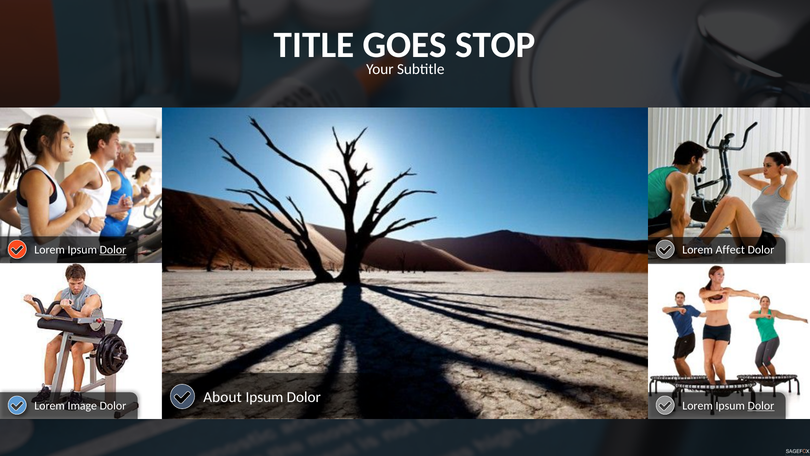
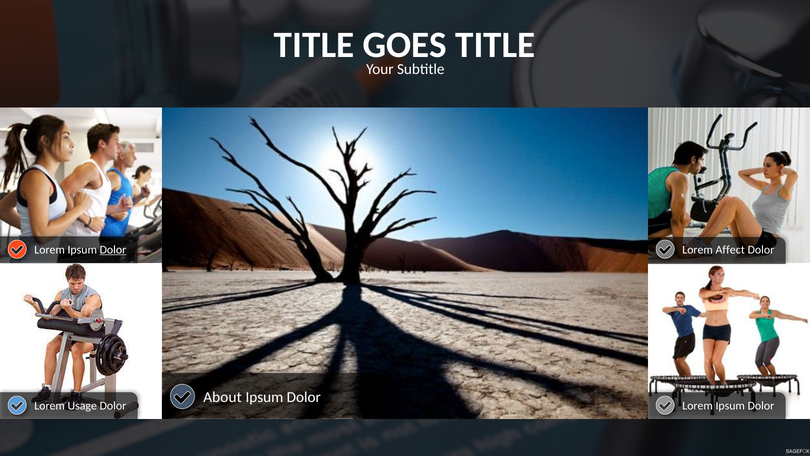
GOES STOP: STOP -> TITLE
Image: Image -> Usage
Dolor at (761, 405) underline: present -> none
